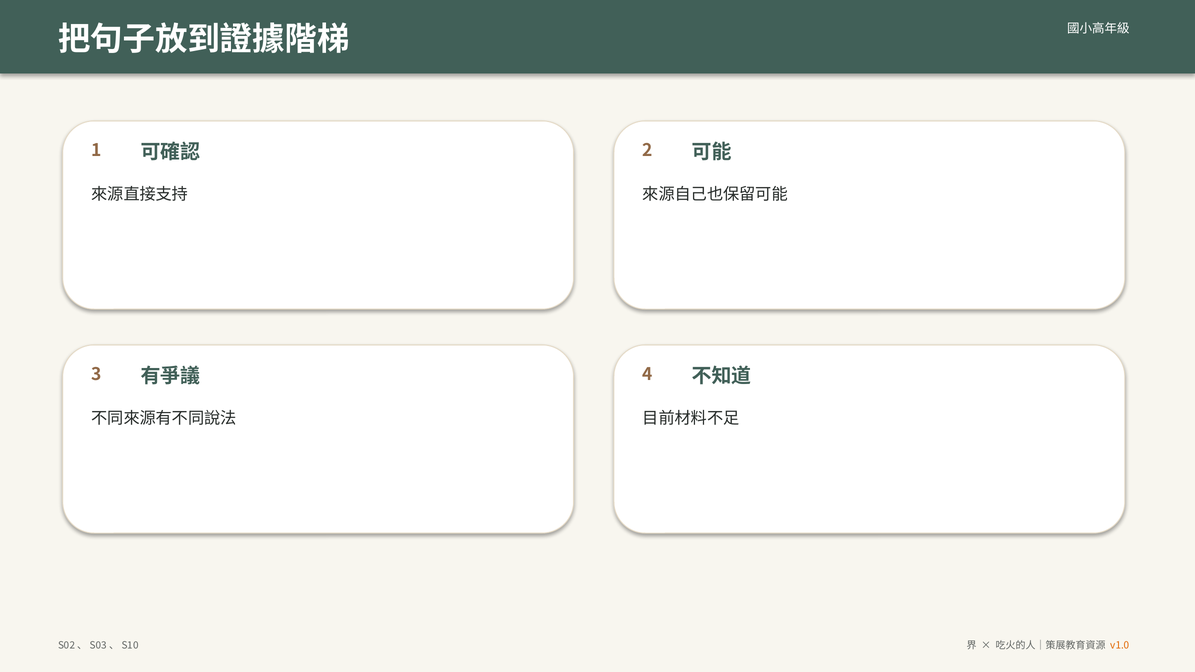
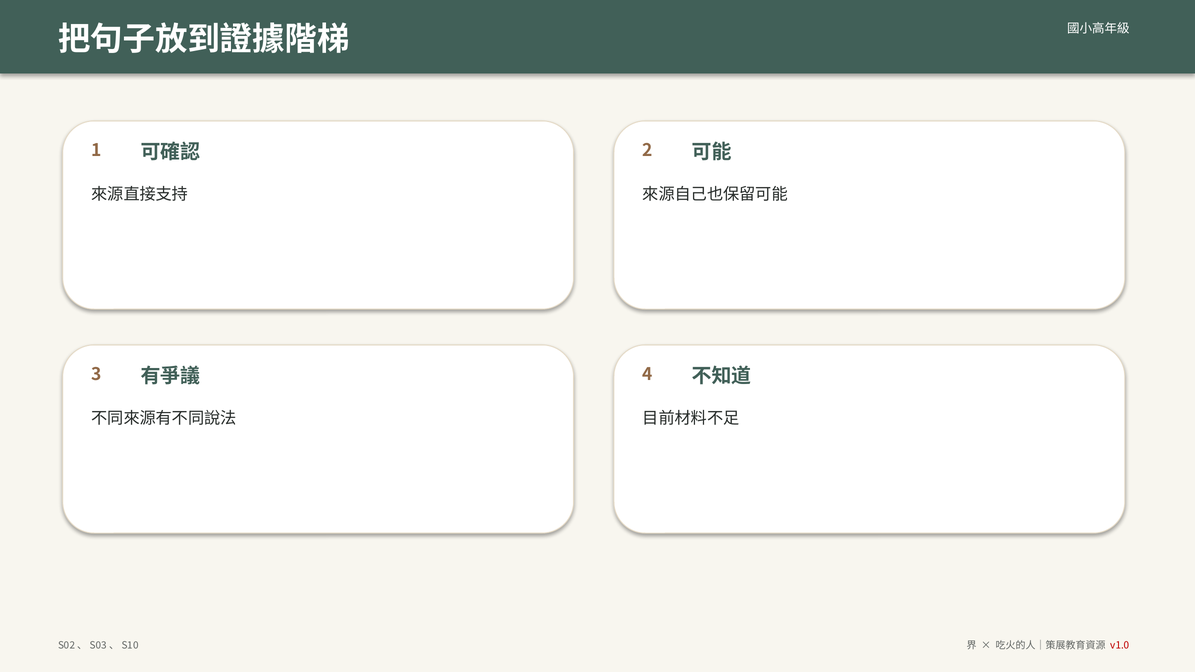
v1.0 colour: orange -> red
